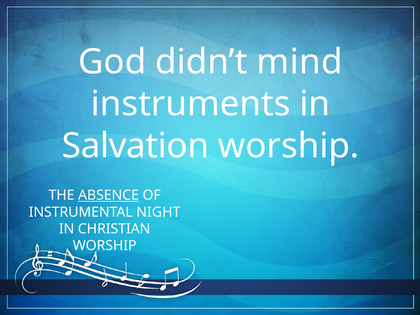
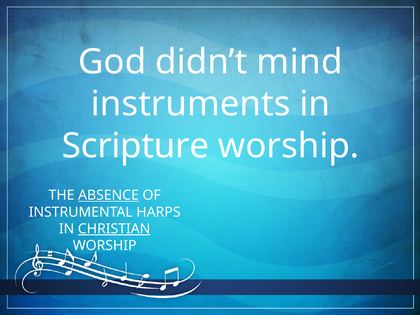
Salvation: Salvation -> Scripture
NIGHT: NIGHT -> HARPS
CHRISTIAN underline: none -> present
